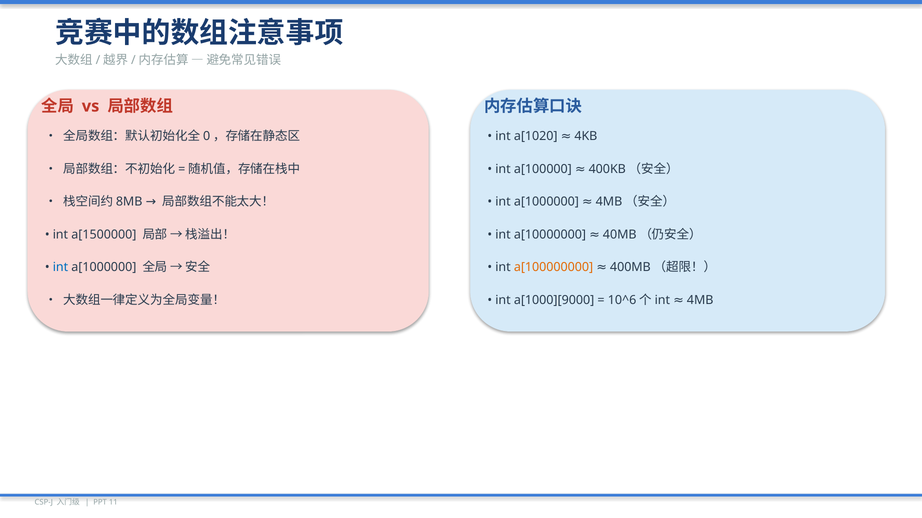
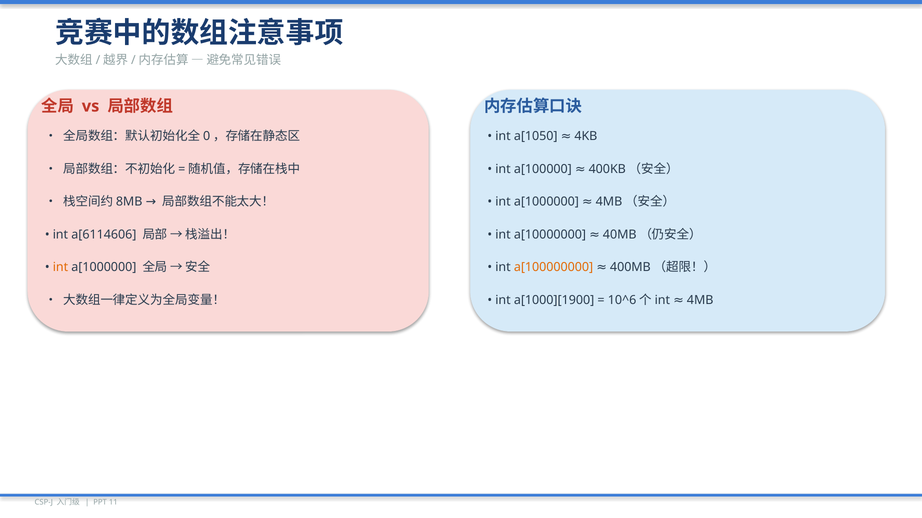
a[1020: a[1020 -> a[1050
a[1500000: a[1500000 -> a[6114606
int at (60, 268) colour: blue -> orange
a[1000][9000: a[1000][9000 -> a[1000][1900
